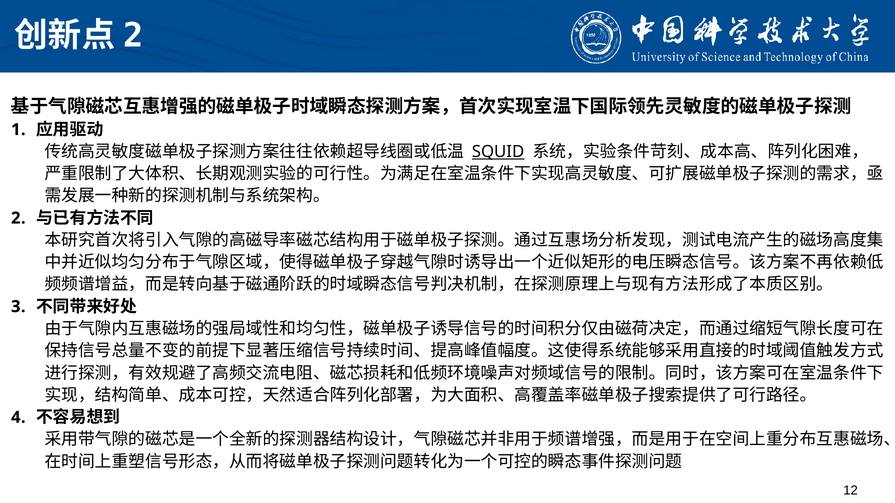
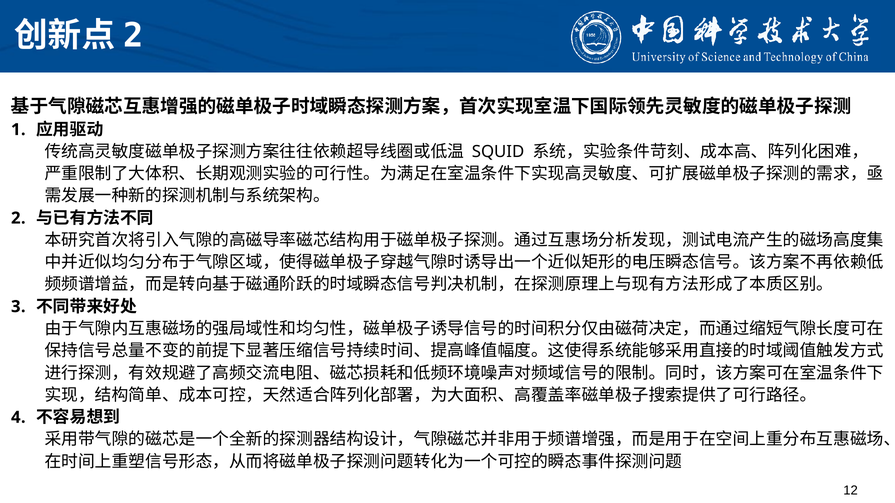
SQUID underline: present -> none
